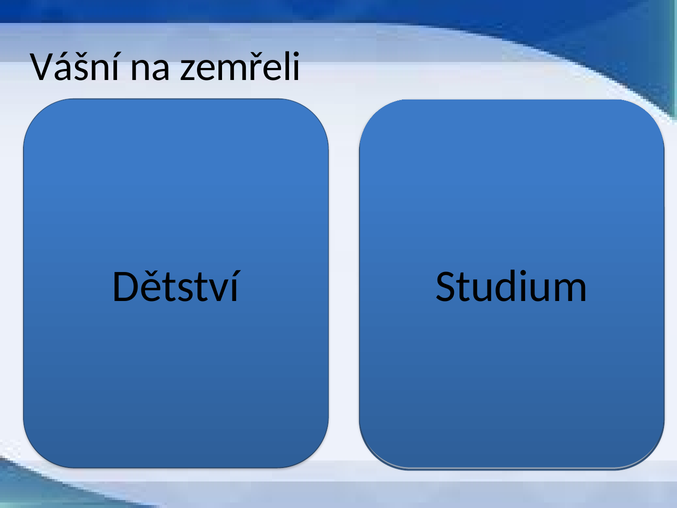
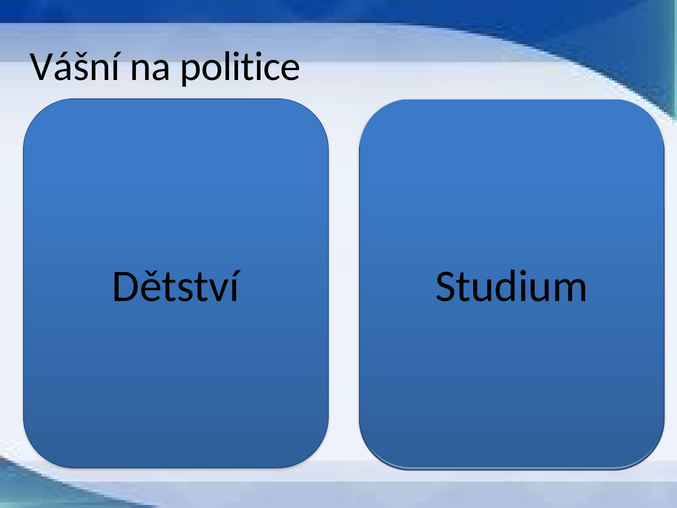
zemřeli: zemřeli -> politice
